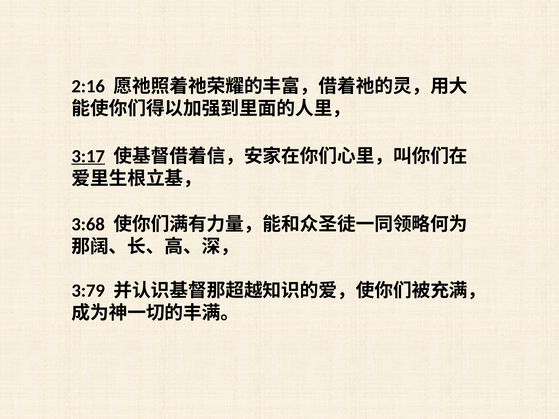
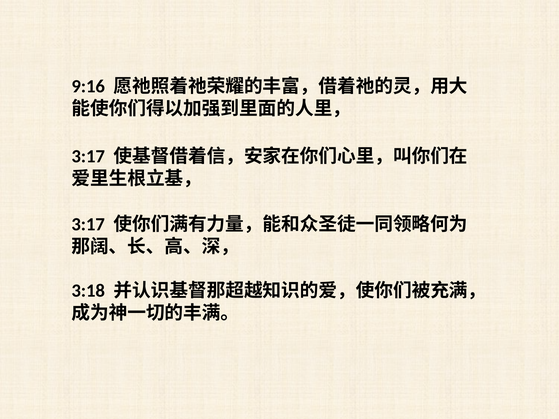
2:16: 2:16 -> 9:16
3:17 at (88, 156) underline: present -> none
3:68 at (88, 225): 3:68 -> 3:17
3:79: 3:79 -> 3:18
